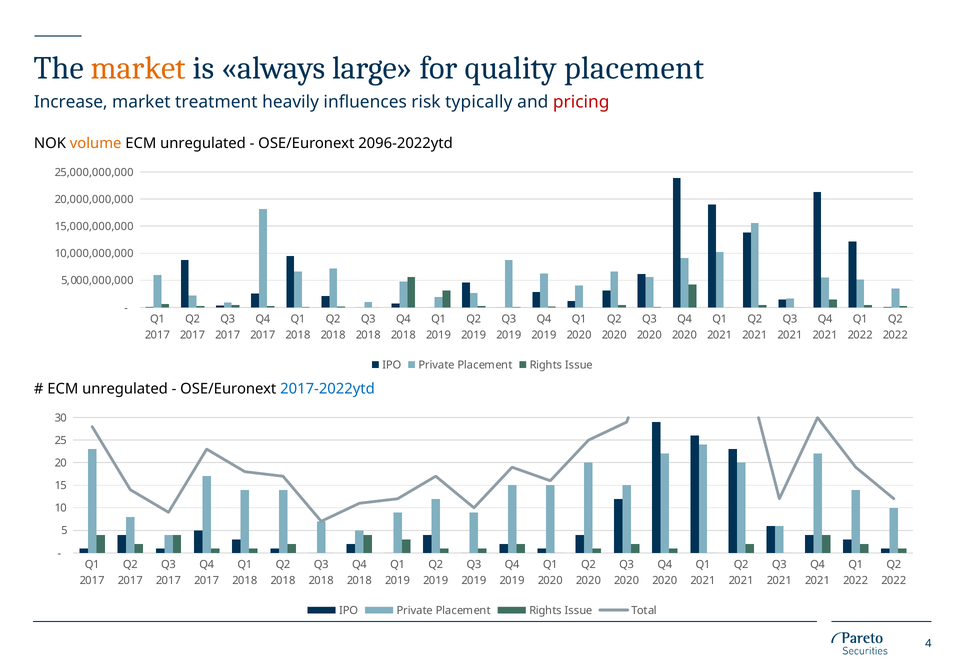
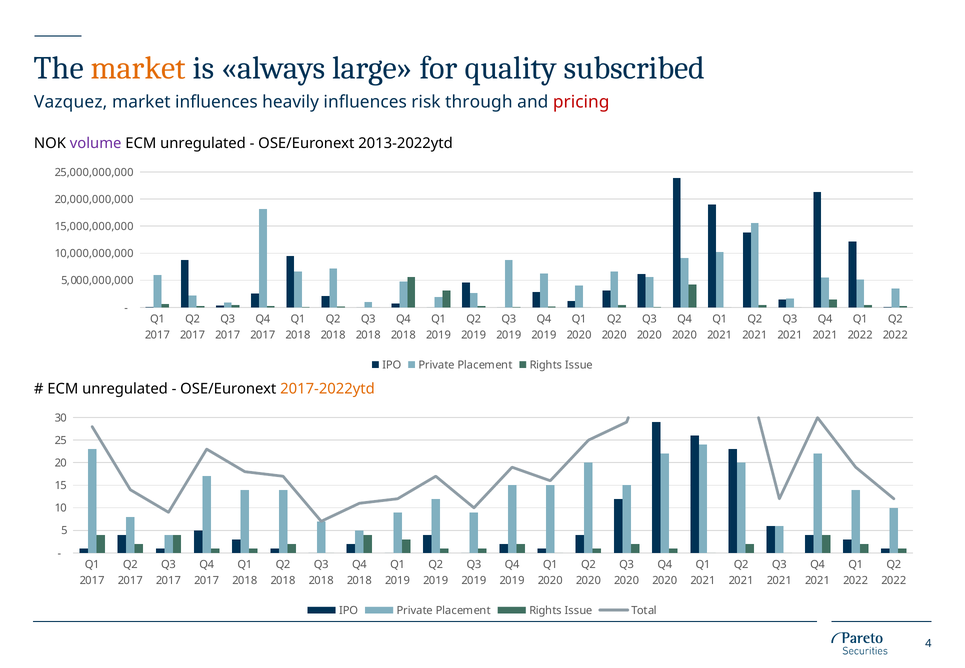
quality placement: placement -> subscribed
Increase: Increase -> Vazquez
market treatment: treatment -> influences
typically: typically -> through
volume colour: orange -> purple
2096-2022ytd: 2096-2022ytd -> 2013-2022ytd
2017-2022ytd colour: blue -> orange
